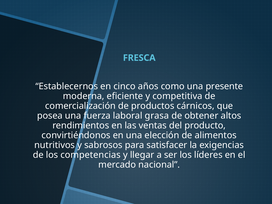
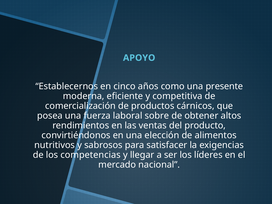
FRESCA: FRESCA -> APOYO
grasa: grasa -> sobre
